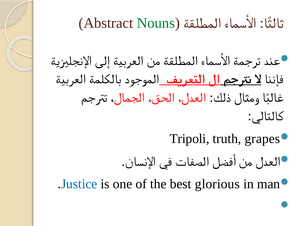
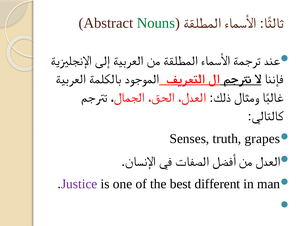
Tripoli: Tripoli -> Senses
Justice colour: blue -> purple
glorious: glorious -> different
